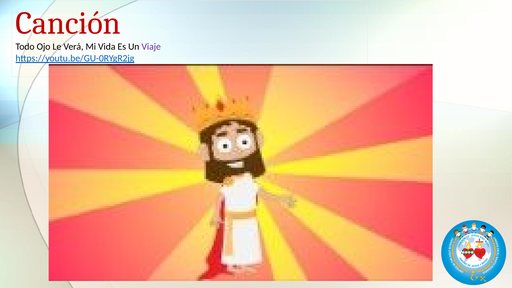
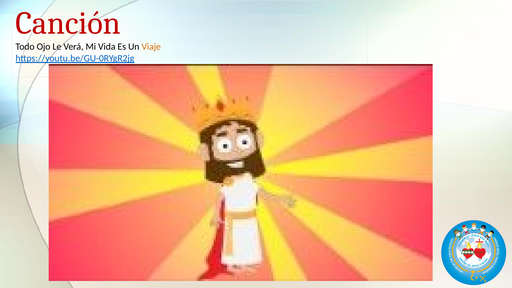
Viaje colour: purple -> orange
